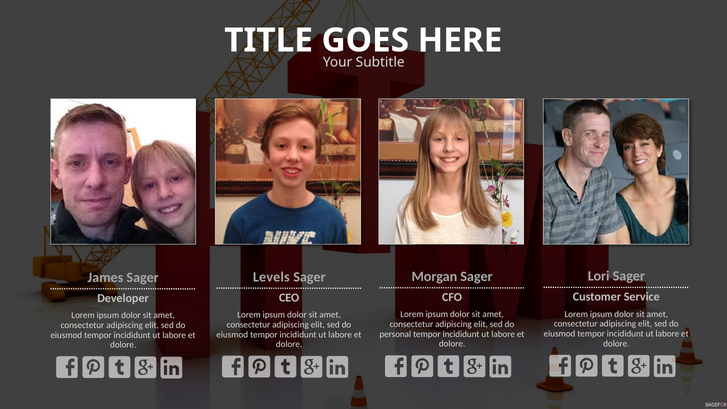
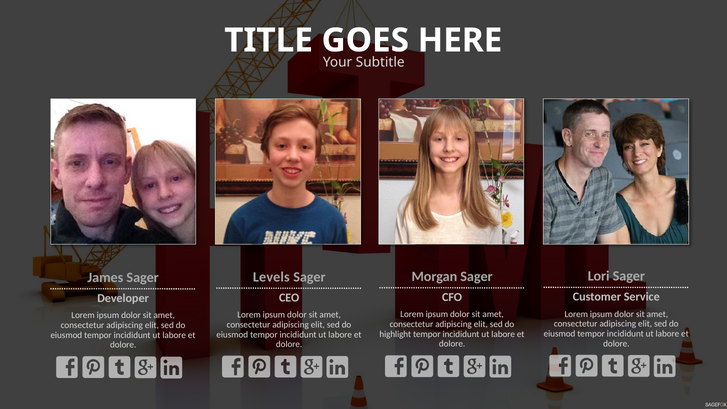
personal: personal -> highlight
